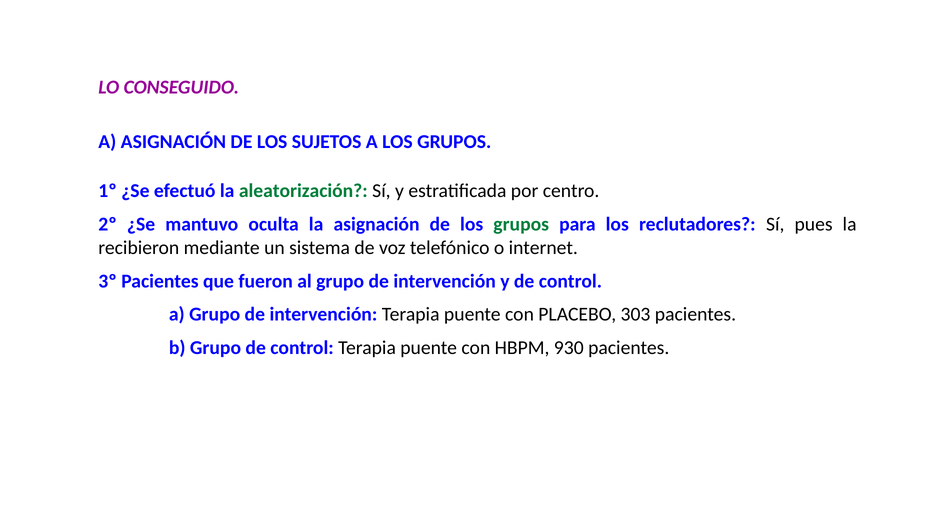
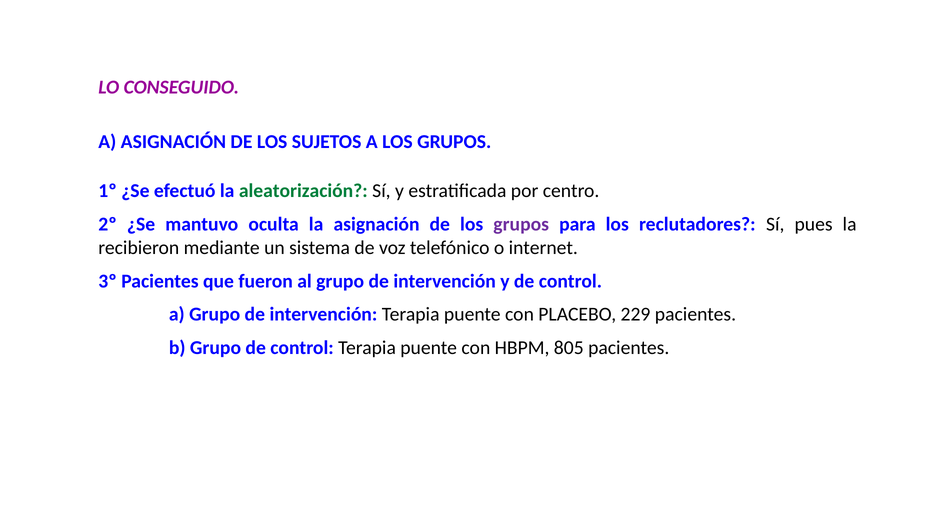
grupos at (521, 224) colour: green -> purple
303: 303 -> 229
930: 930 -> 805
